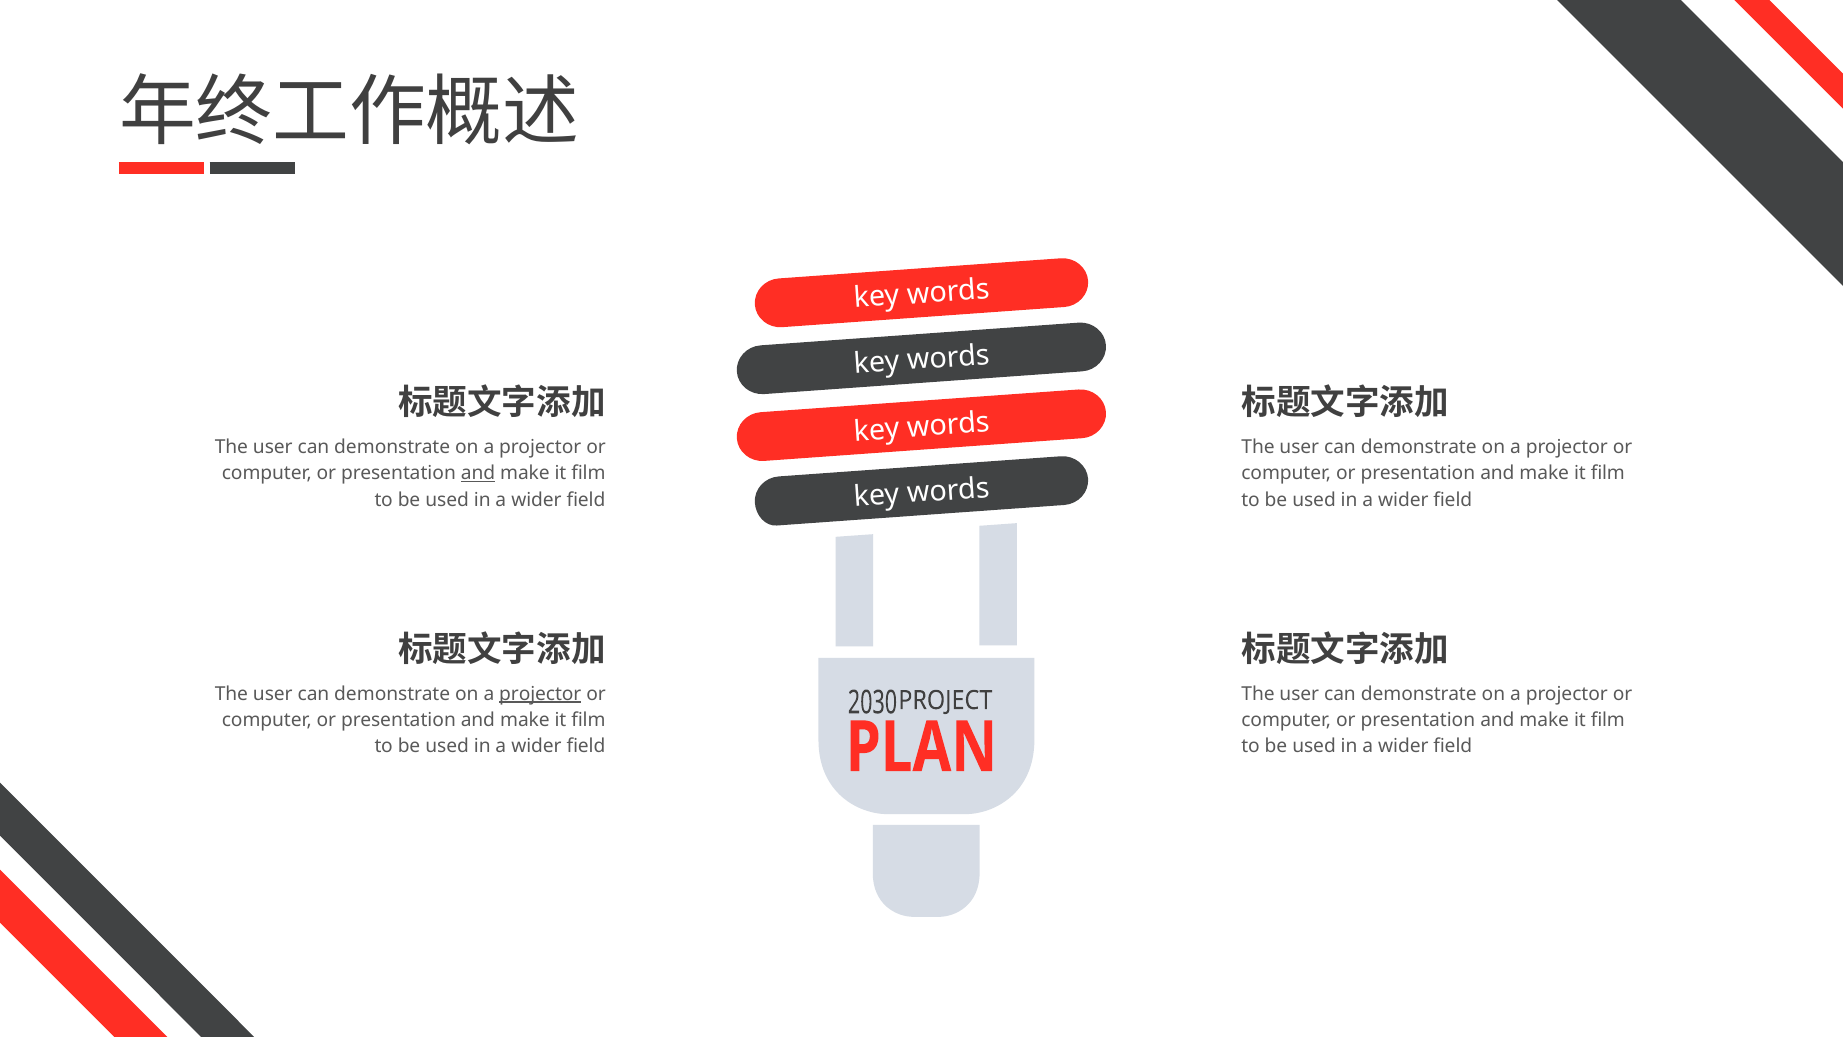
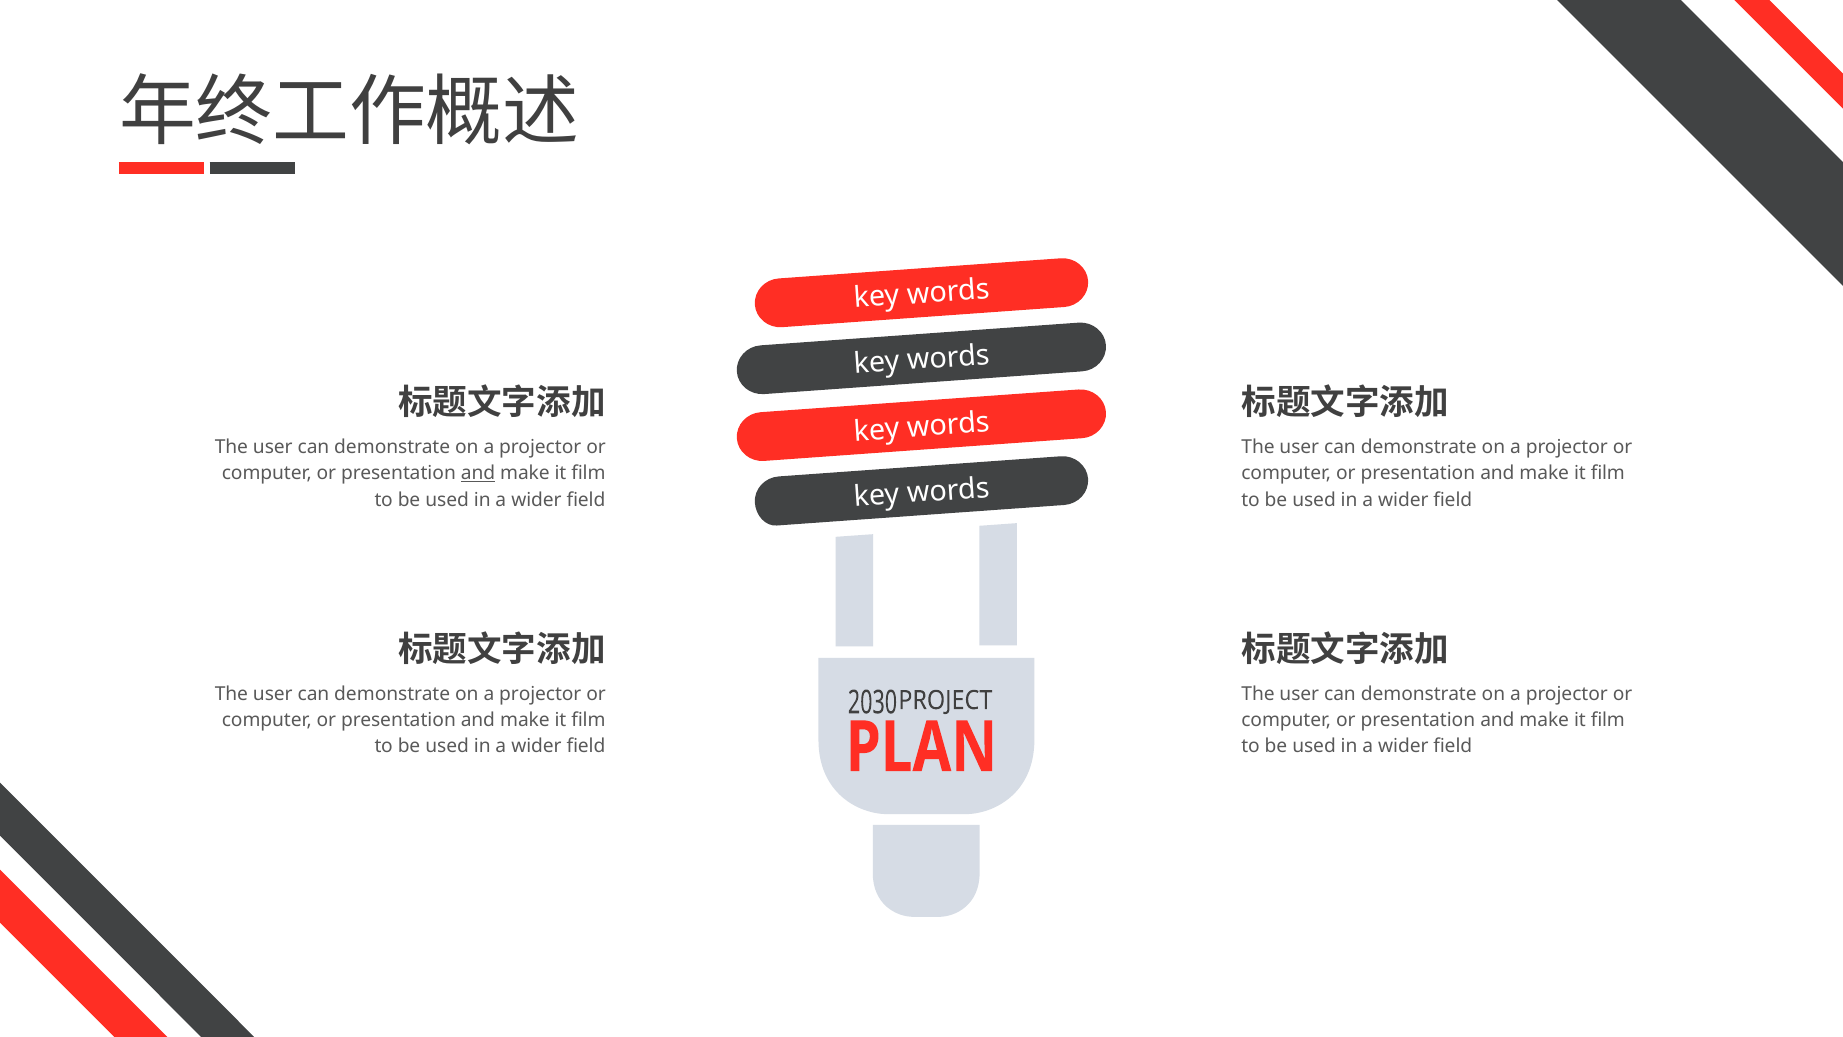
projector at (540, 694) underline: present -> none
